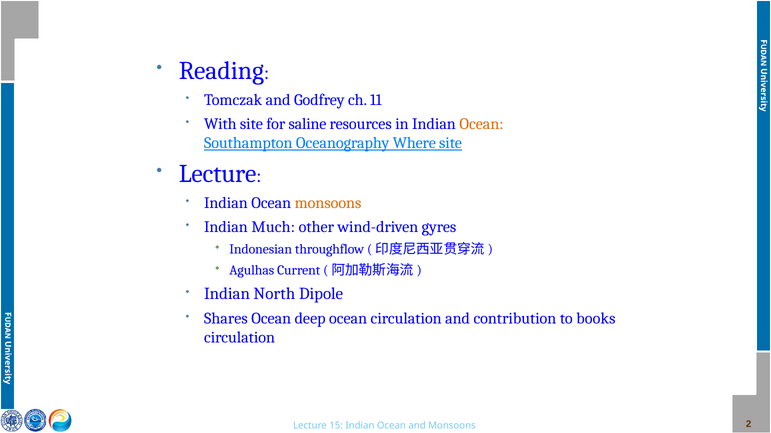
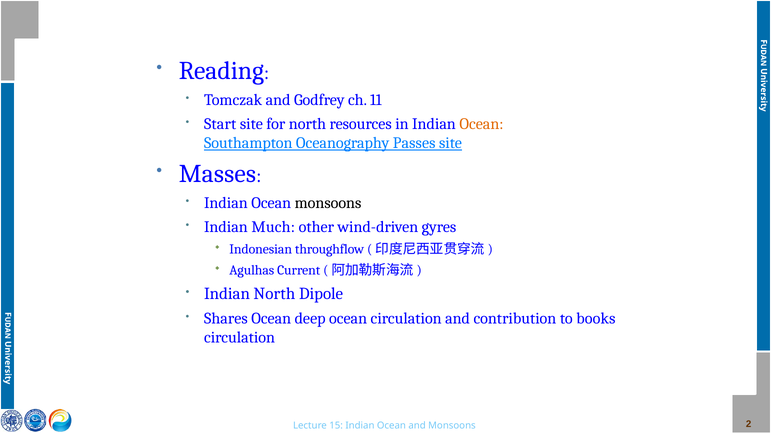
With: With -> Start
for saline: saline -> north
Where: Where -> Passes
Lecture at (218, 174): Lecture -> Masses
monsoons at (328, 203) colour: orange -> black
